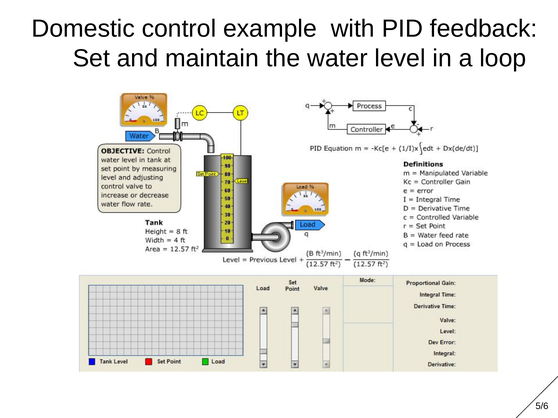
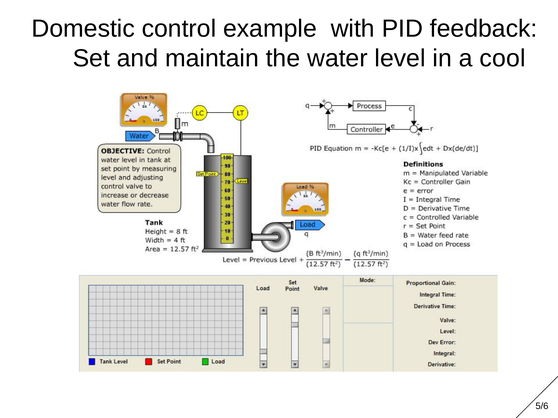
loop: loop -> cool
